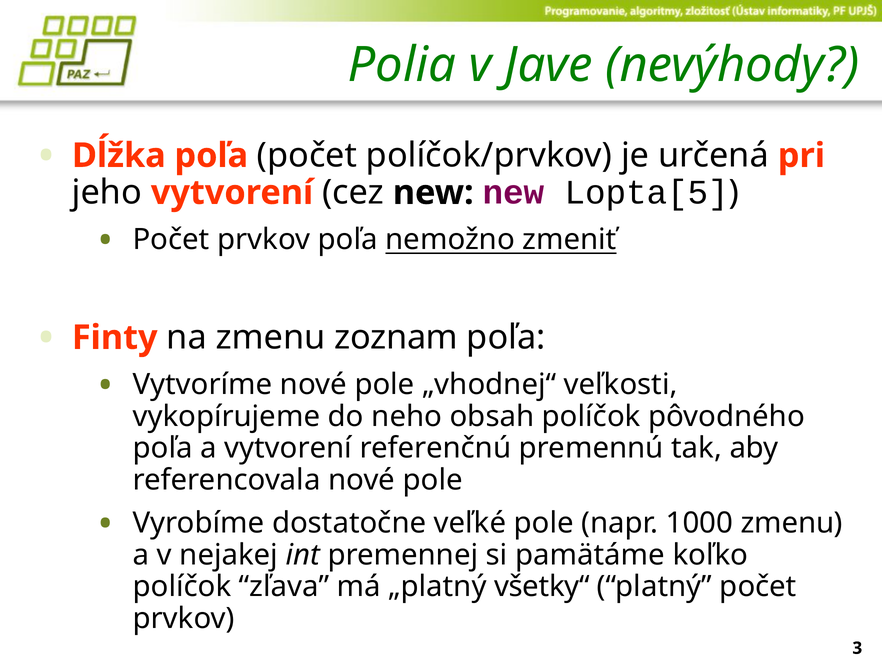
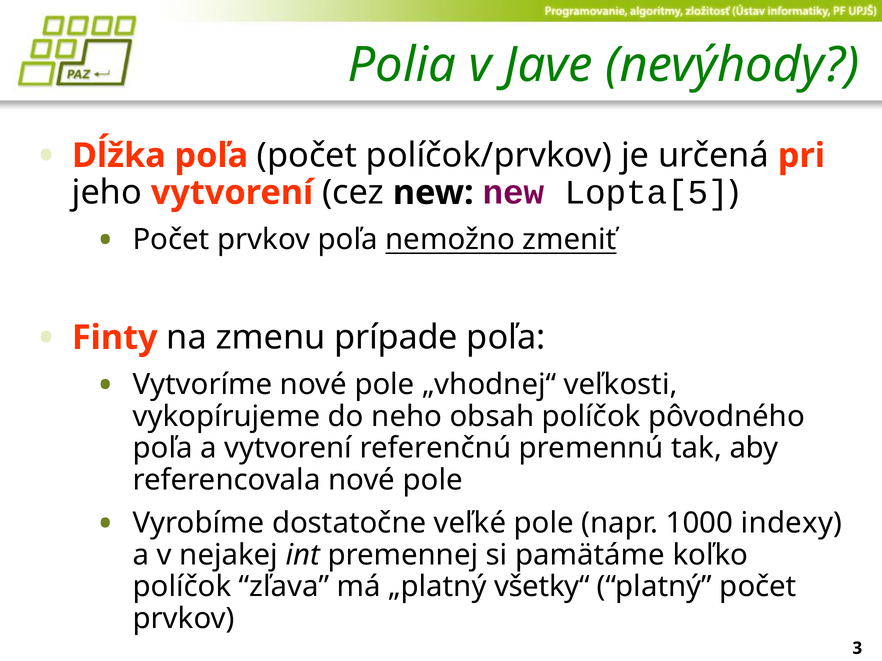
zoznam: zoznam -> prípade
1000 zmenu: zmenu -> indexy
